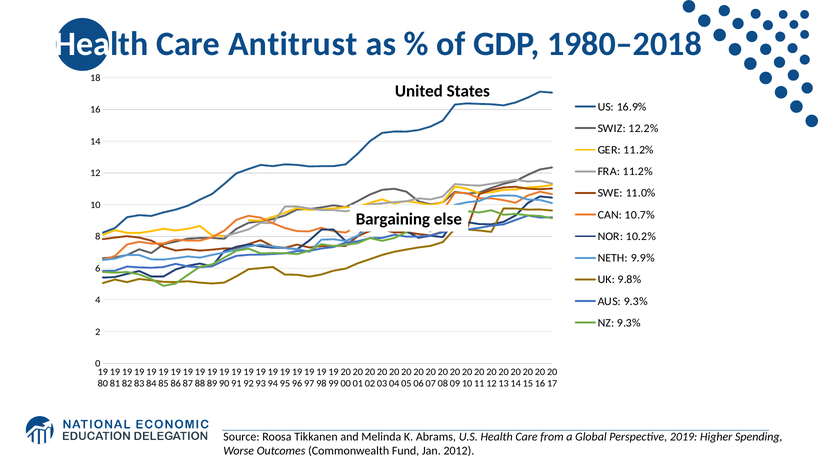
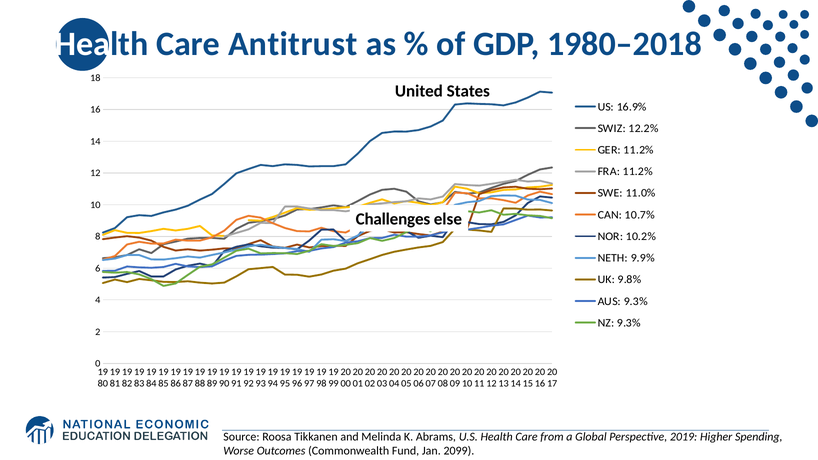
Bargaining: Bargaining -> Challenges
2012: 2012 -> 2099
